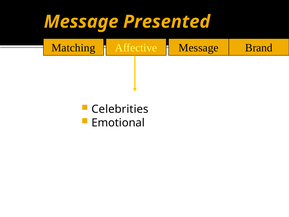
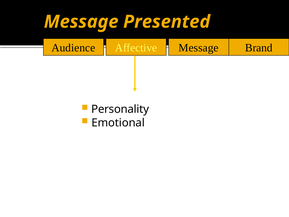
Matching: Matching -> Audience
Celebrities: Celebrities -> Personality
